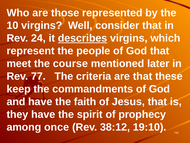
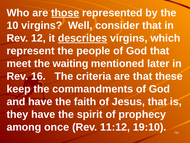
those underline: none -> present
24: 24 -> 12
course: course -> waiting
77: 77 -> 16
38:12: 38:12 -> 11:12
